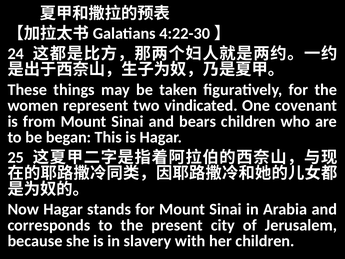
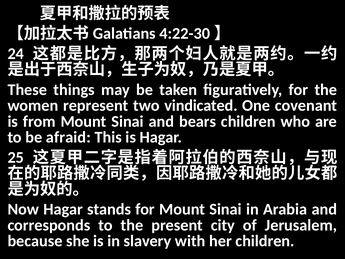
began: began -> afraid
